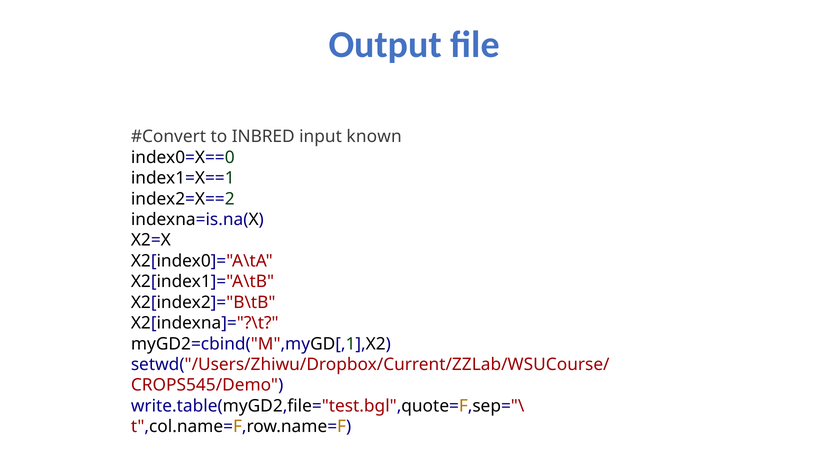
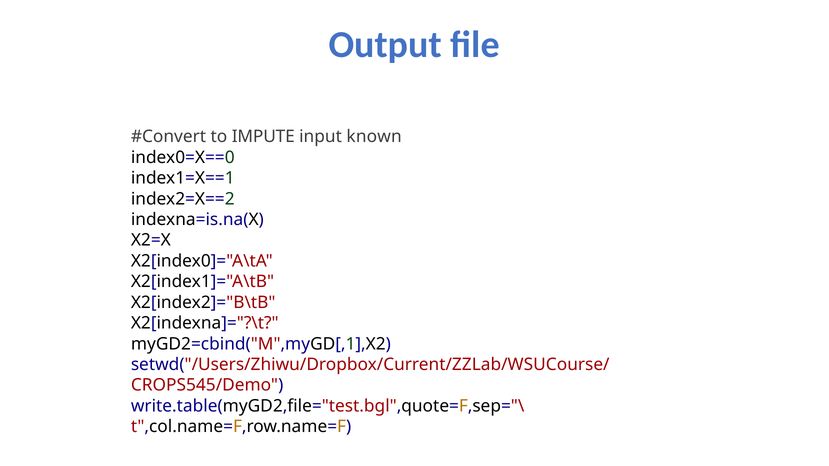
INBRED: INBRED -> IMPUTE
